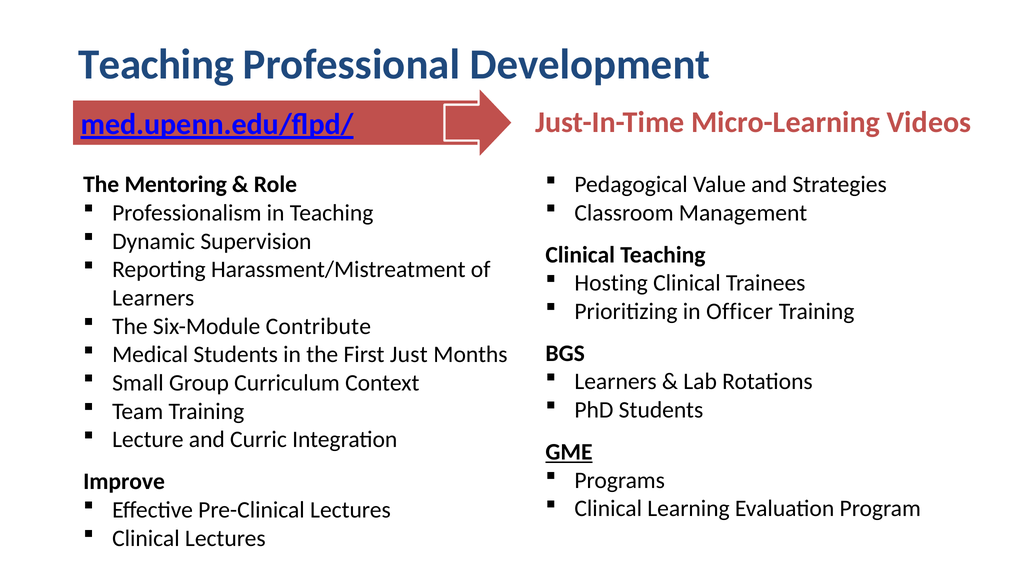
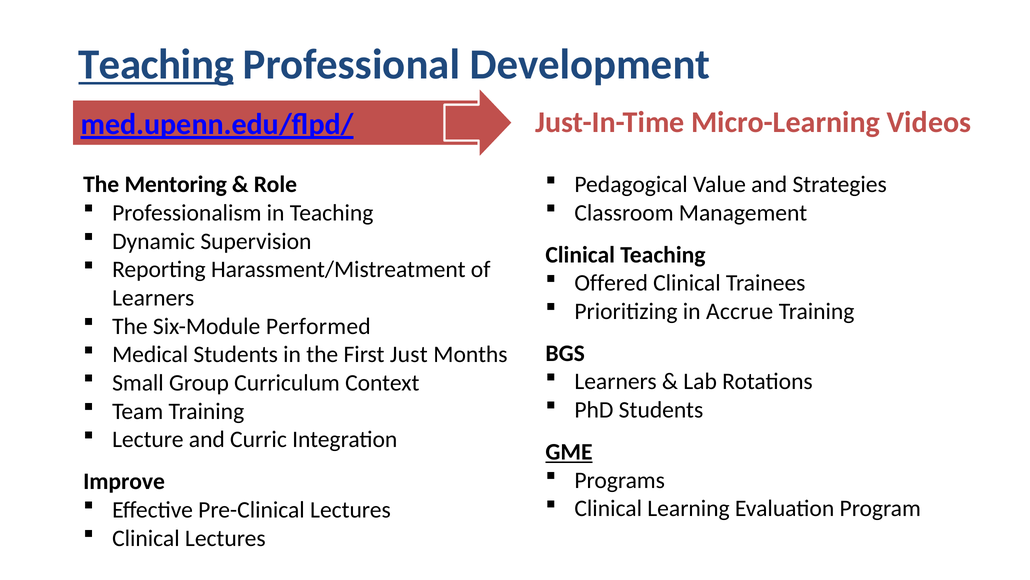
Teaching at (156, 65) underline: none -> present
Hosting: Hosting -> Offered
Officer: Officer -> Accrue
Contribute: Contribute -> Performed
